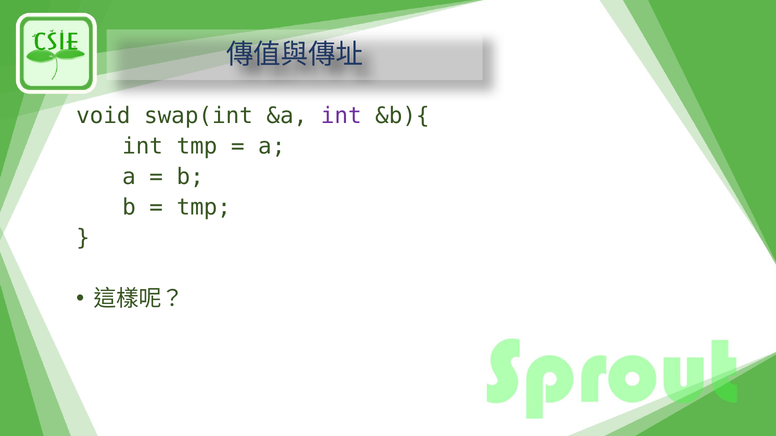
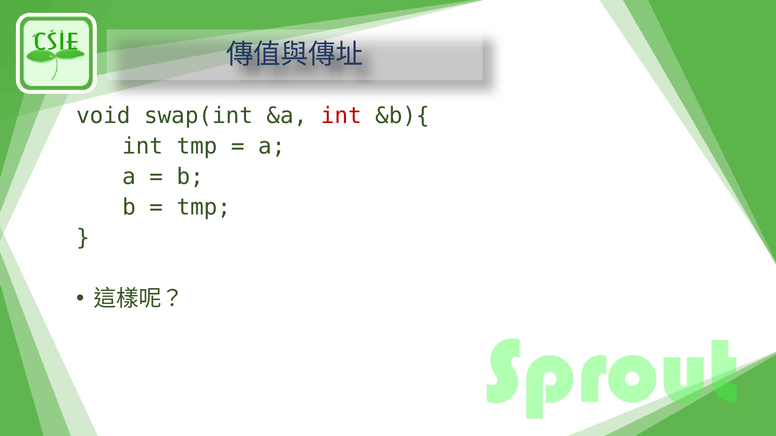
int at (341, 116) colour: purple -> red
